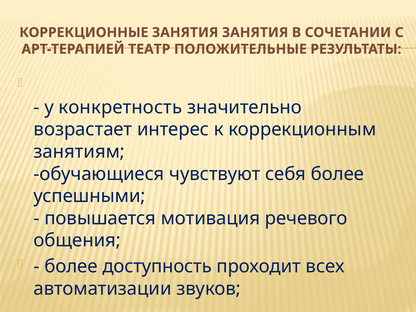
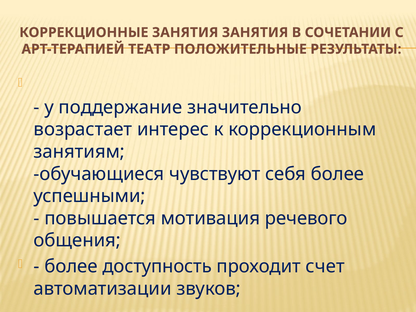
конкретность: конкретность -> поддержание
всех: всех -> счет
